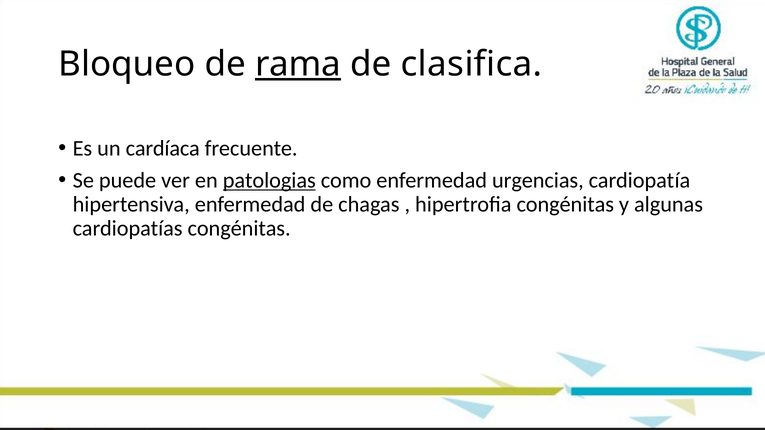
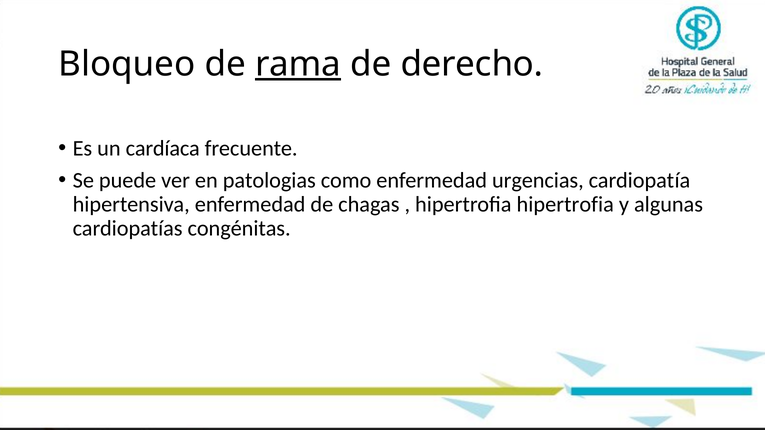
clasifica: clasifica -> derecho
patologias underline: present -> none
hipertrofia congénitas: congénitas -> hipertrofia
